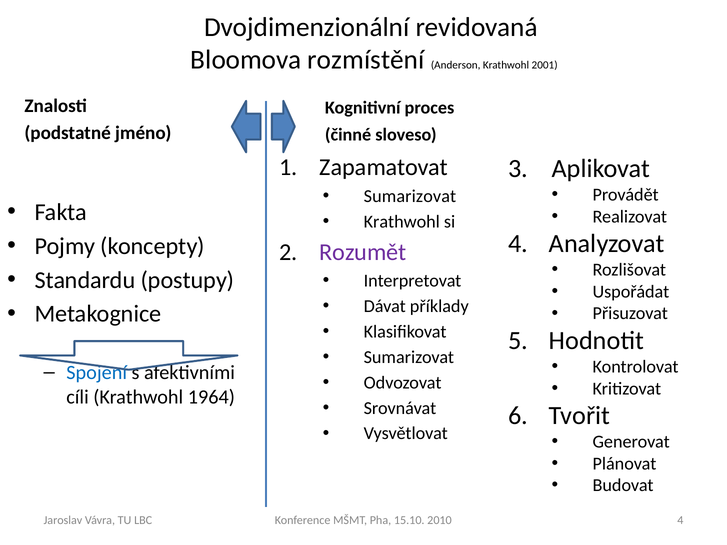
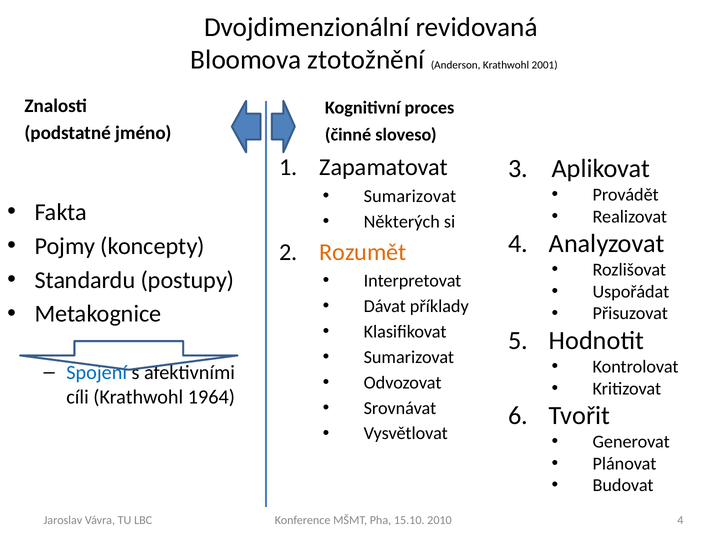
rozmístění: rozmístění -> ztotožnění
Krathwohl at (402, 222): Krathwohl -> Některých
Rozumět colour: purple -> orange
